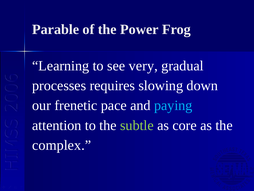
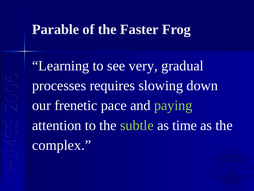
Power: Power -> Faster
paying colour: light blue -> light green
core: core -> time
